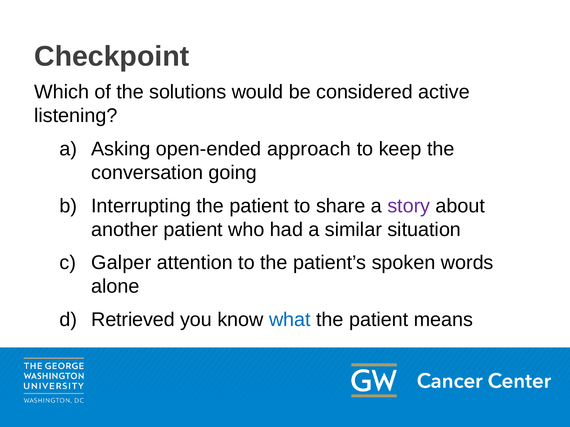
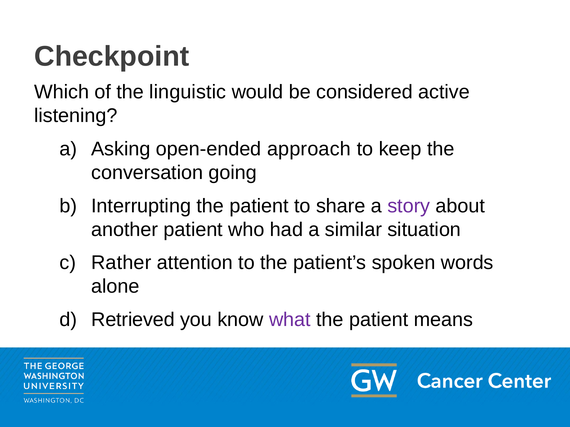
solutions: solutions -> linguistic
Galper: Galper -> Rather
what colour: blue -> purple
